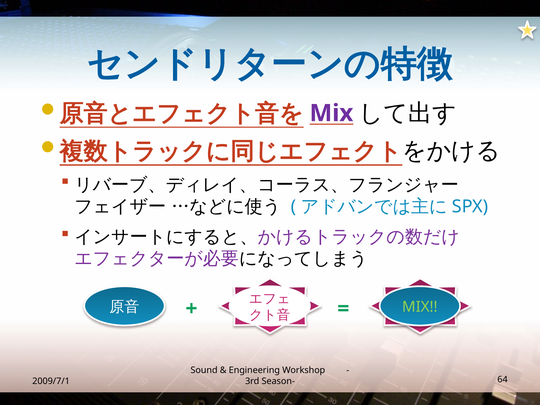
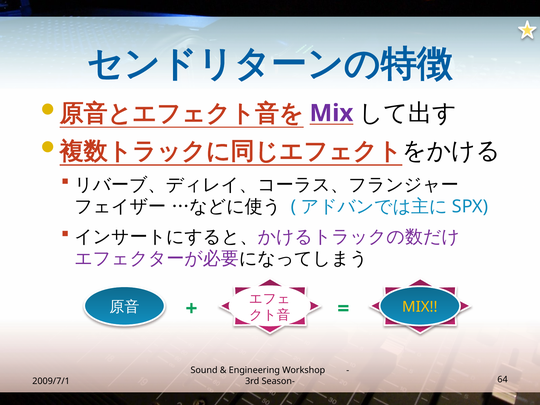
MIX at (420, 307) colour: light green -> yellow
